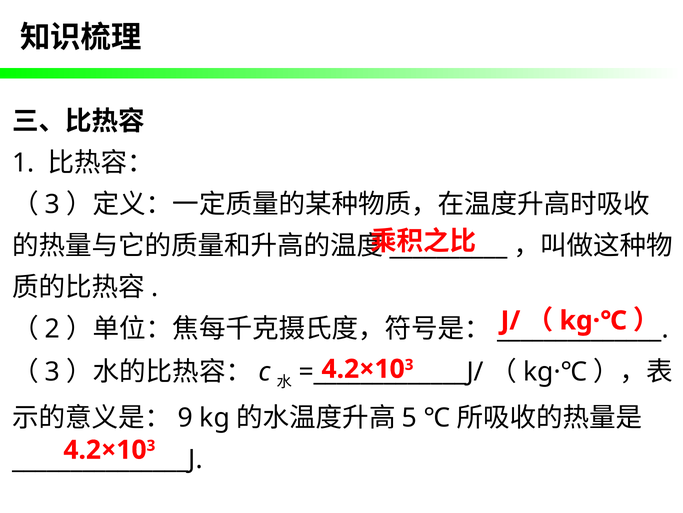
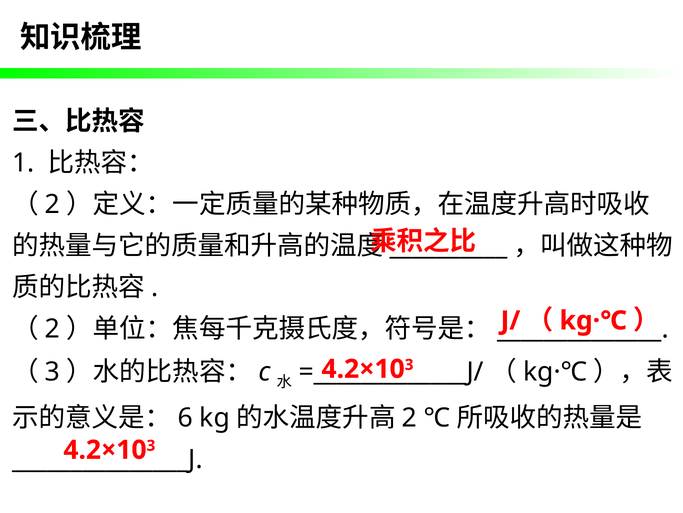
3 at (53, 204): 3 -> 2
9: 9 -> 6
5 at (409, 417): 5 -> 2
